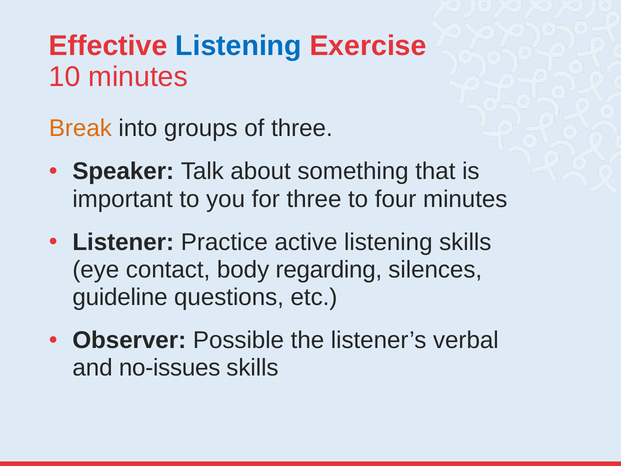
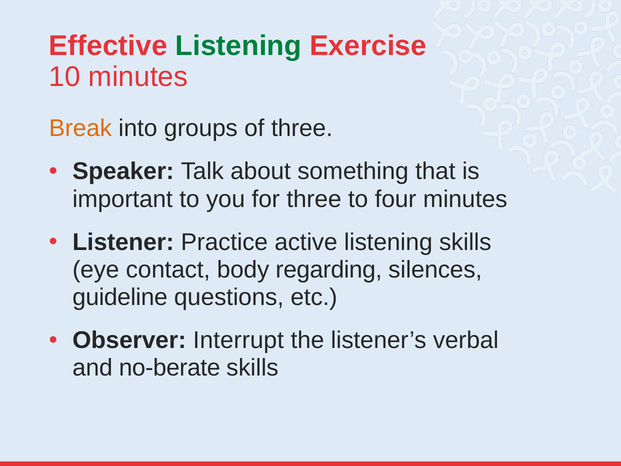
Listening at (238, 46) colour: blue -> green
Possible: Possible -> Interrupt
no-issues: no-issues -> no-berate
